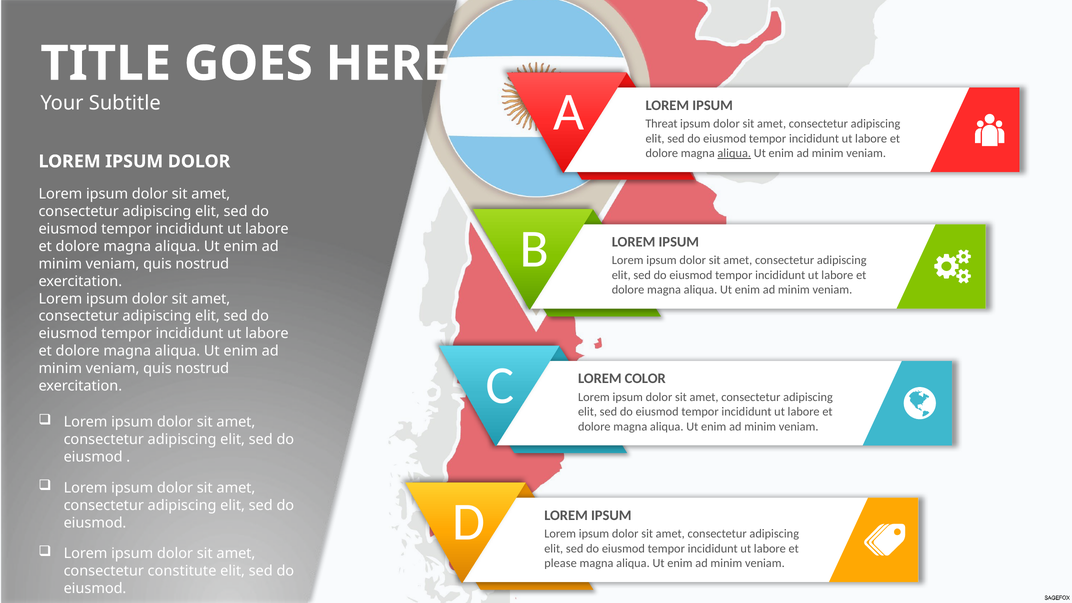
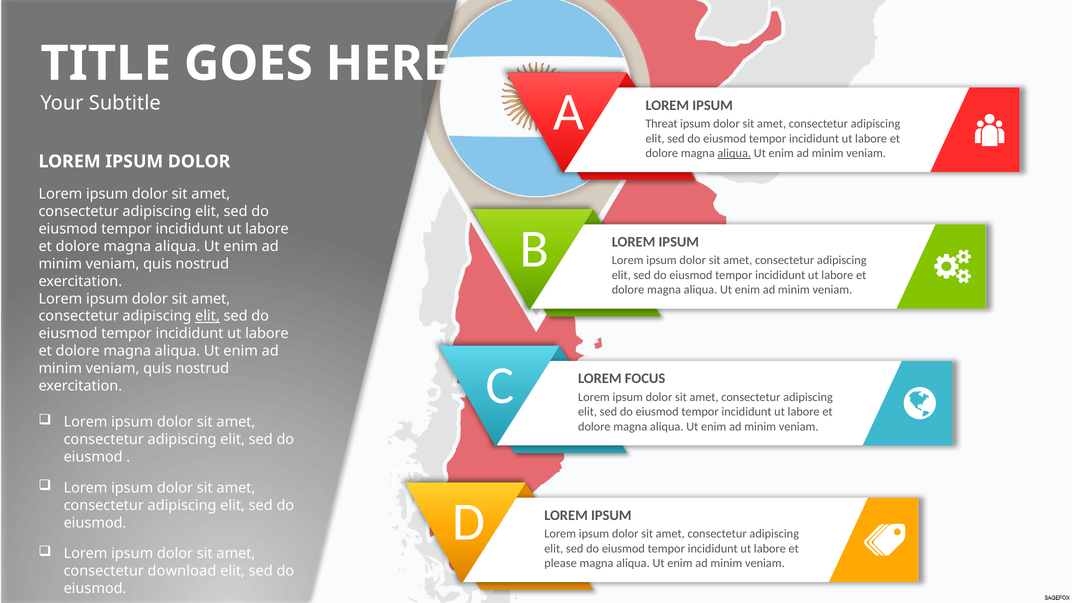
elit at (207, 316) underline: none -> present
COLOR: COLOR -> FOCUS
constitute: constitute -> download
